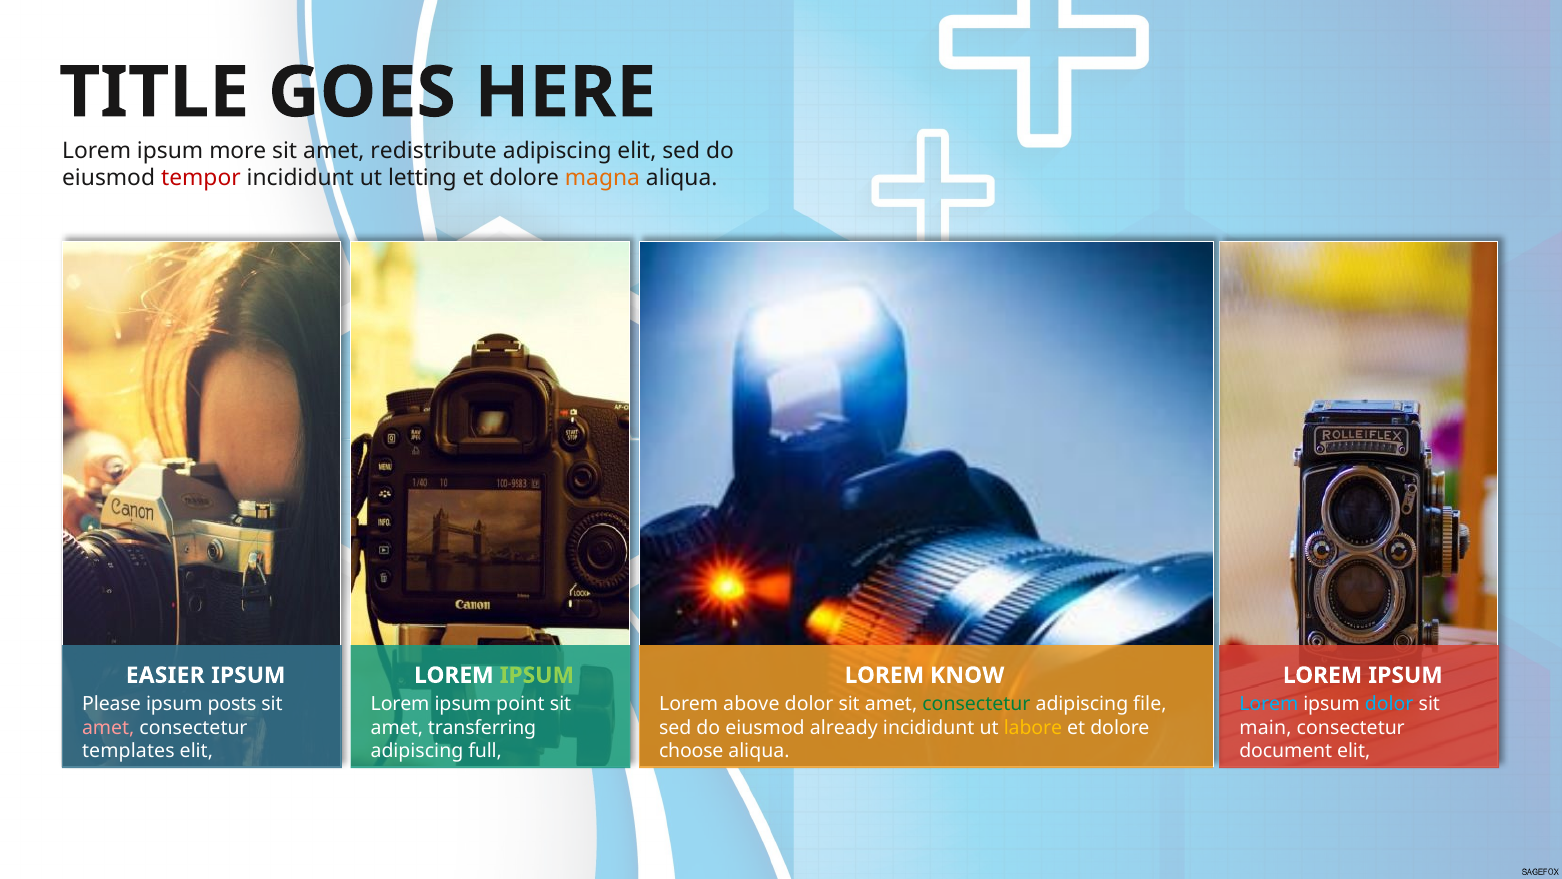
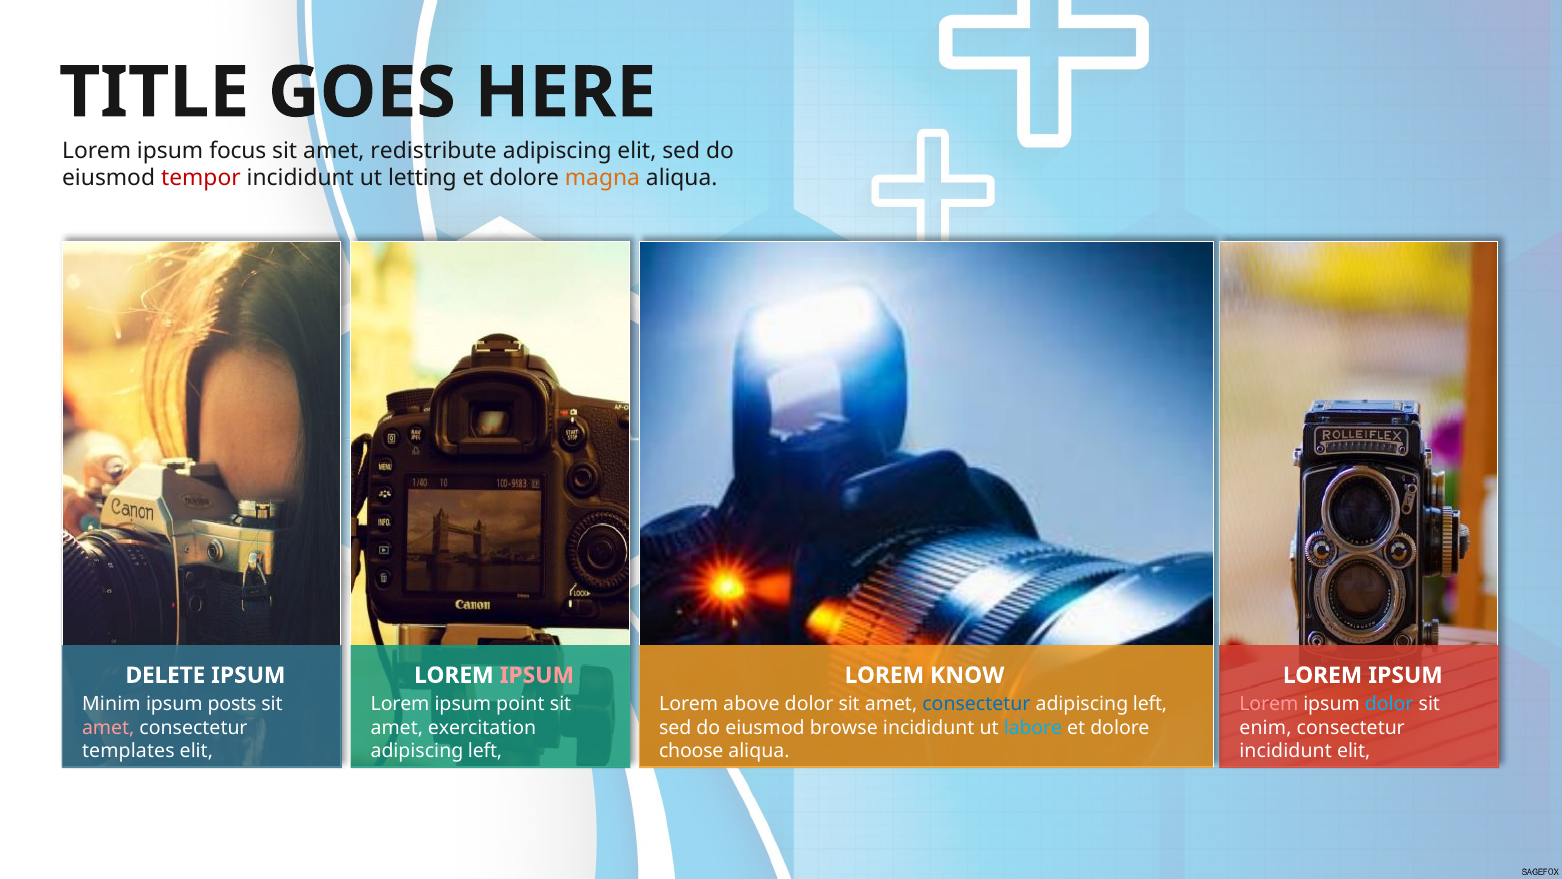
more: more -> focus
EASIER: EASIER -> DELETE
IPSUM at (537, 675) colour: light green -> pink
Please: Please -> Minim
consectetur at (976, 704) colour: green -> blue
file at (1150, 704): file -> left
Lorem at (1269, 704) colour: light blue -> pink
transferring: transferring -> exercitation
already: already -> browse
labore colour: yellow -> light blue
main: main -> enim
full at (485, 751): full -> left
document at (1286, 751): document -> incididunt
